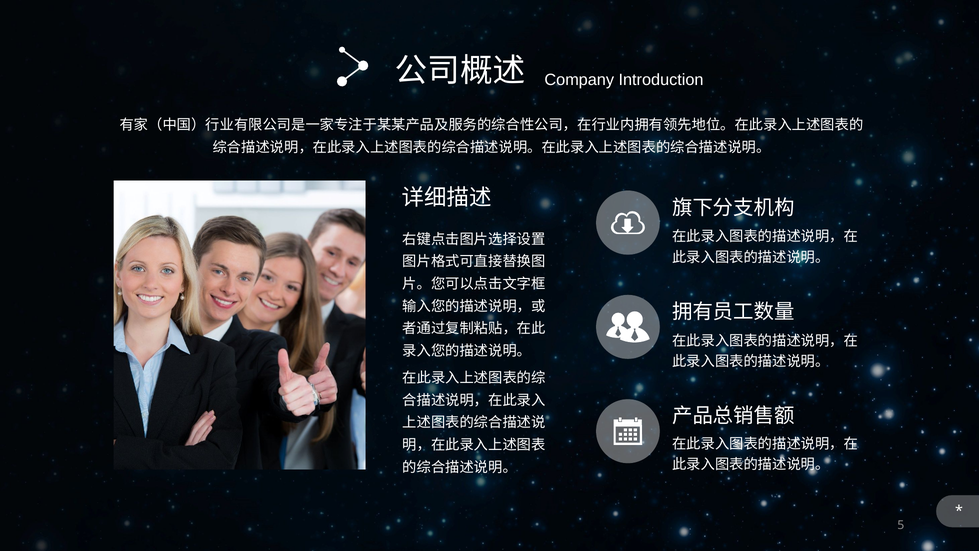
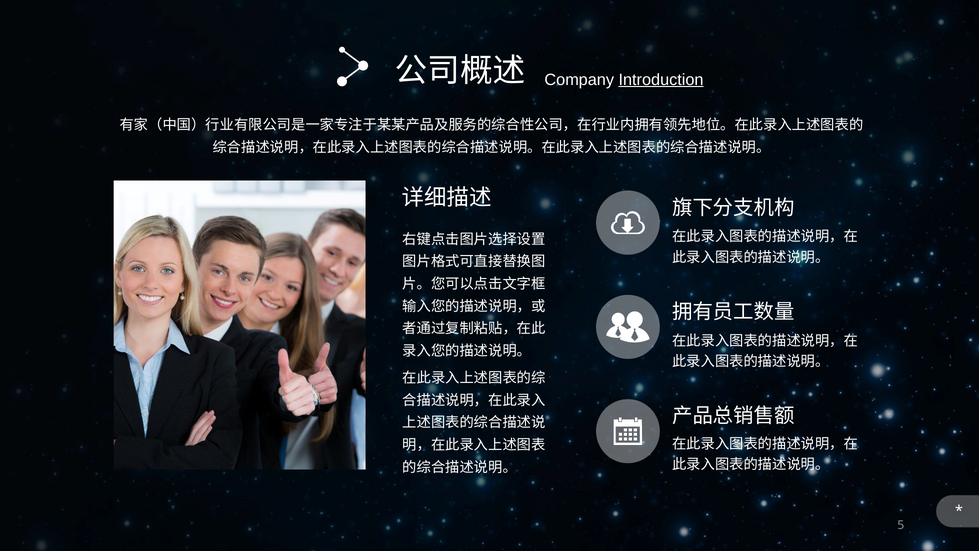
Introduction underline: none -> present
